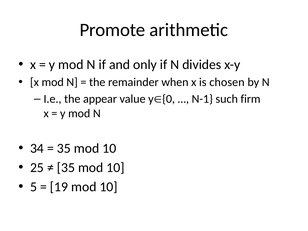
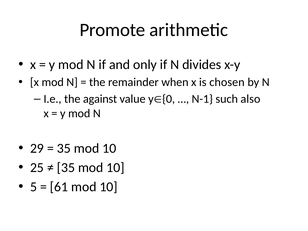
appear: appear -> against
firm: firm -> also
34: 34 -> 29
19: 19 -> 61
